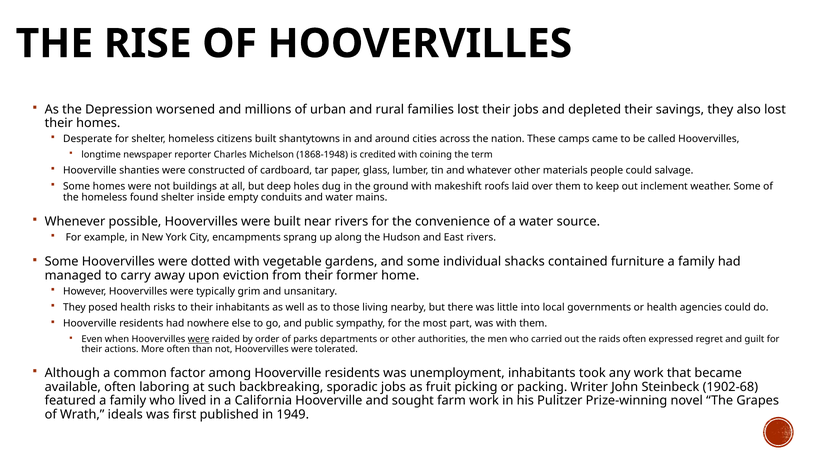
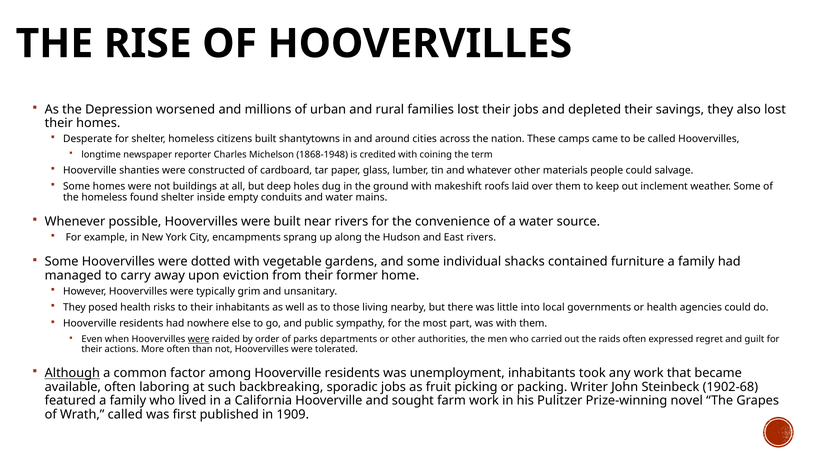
Although underline: none -> present
Wrath ideals: ideals -> called
1949: 1949 -> 1909
